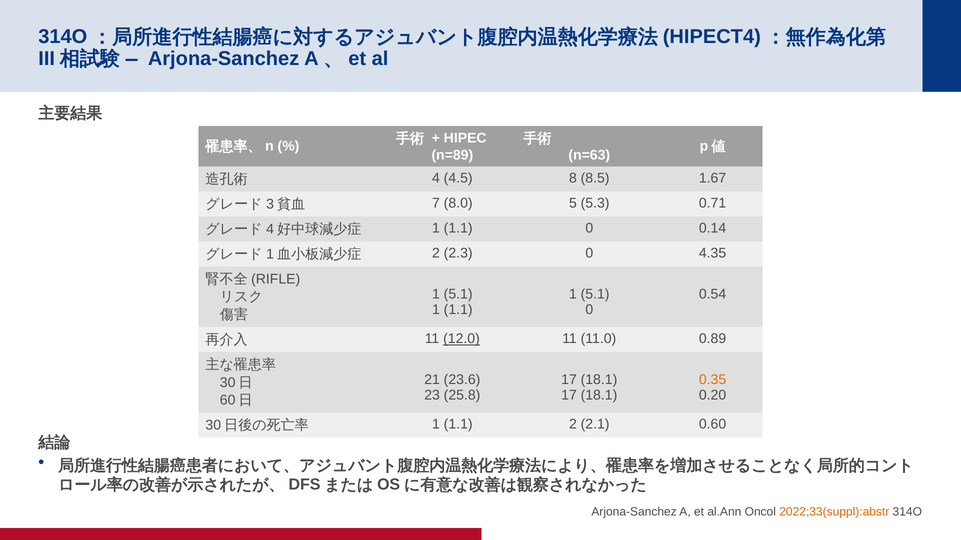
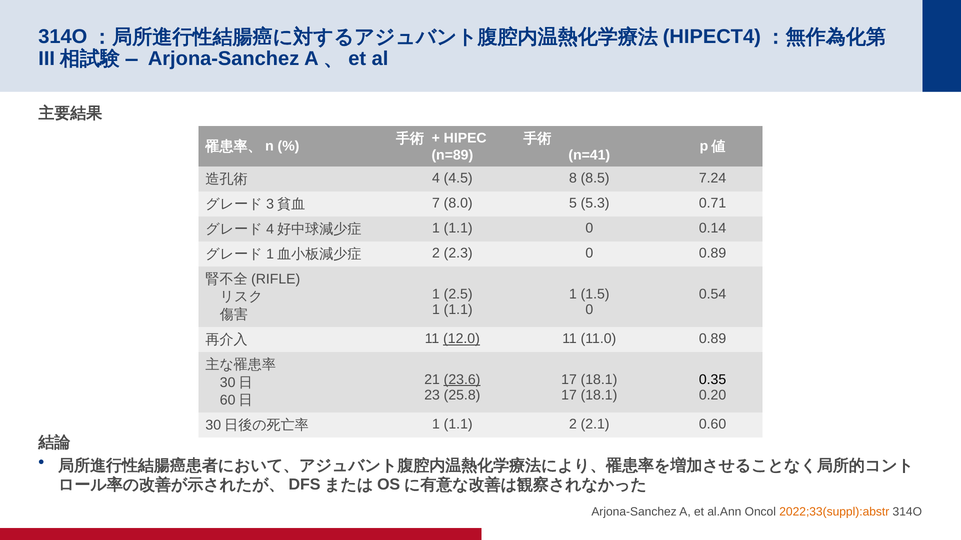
n=63: n=63 -> n=41
1.67: 1.67 -> 7.24
0 4.35: 4.35 -> 0.89
5.1 at (458, 294): 5.1 -> 2.5
5.1 at (595, 294): 5.1 -> 1.5
23.6 underline: none -> present
0.35 colour: orange -> black
